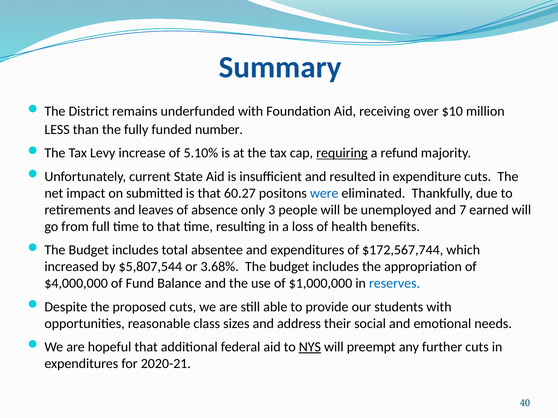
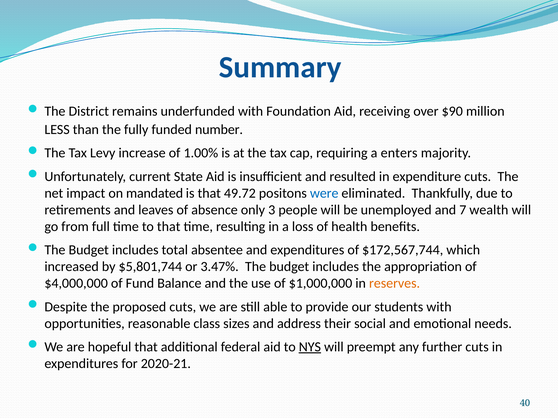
$10: $10 -> $90
5.10%: 5.10% -> 1.00%
requiring underline: present -> none
refund: refund -> enters
submitted: submitted -> mandated
60.27: 60.27 -> 49.72
earned: earned -> wealth
$5,807,544: $5,807,544 -> $5,801,744
3.68%: 3.68% -> 3.47%
reserves colour: blue -> orange
